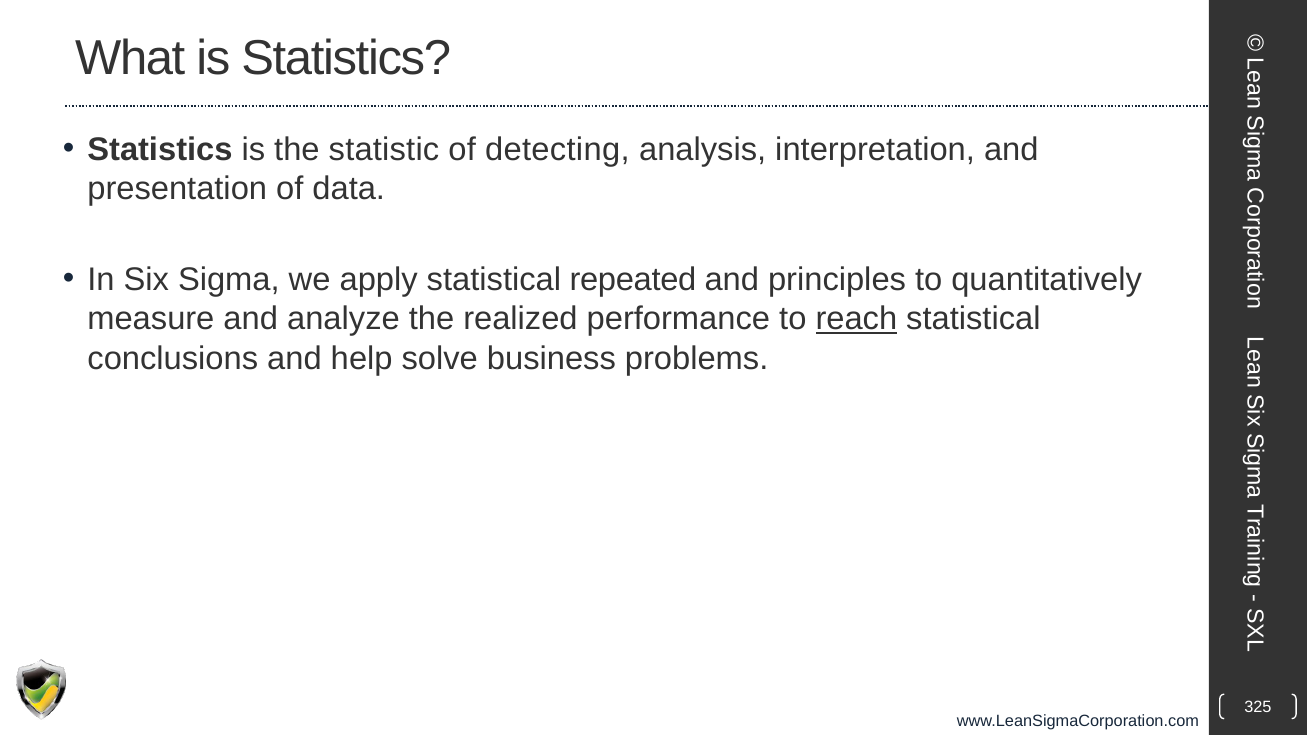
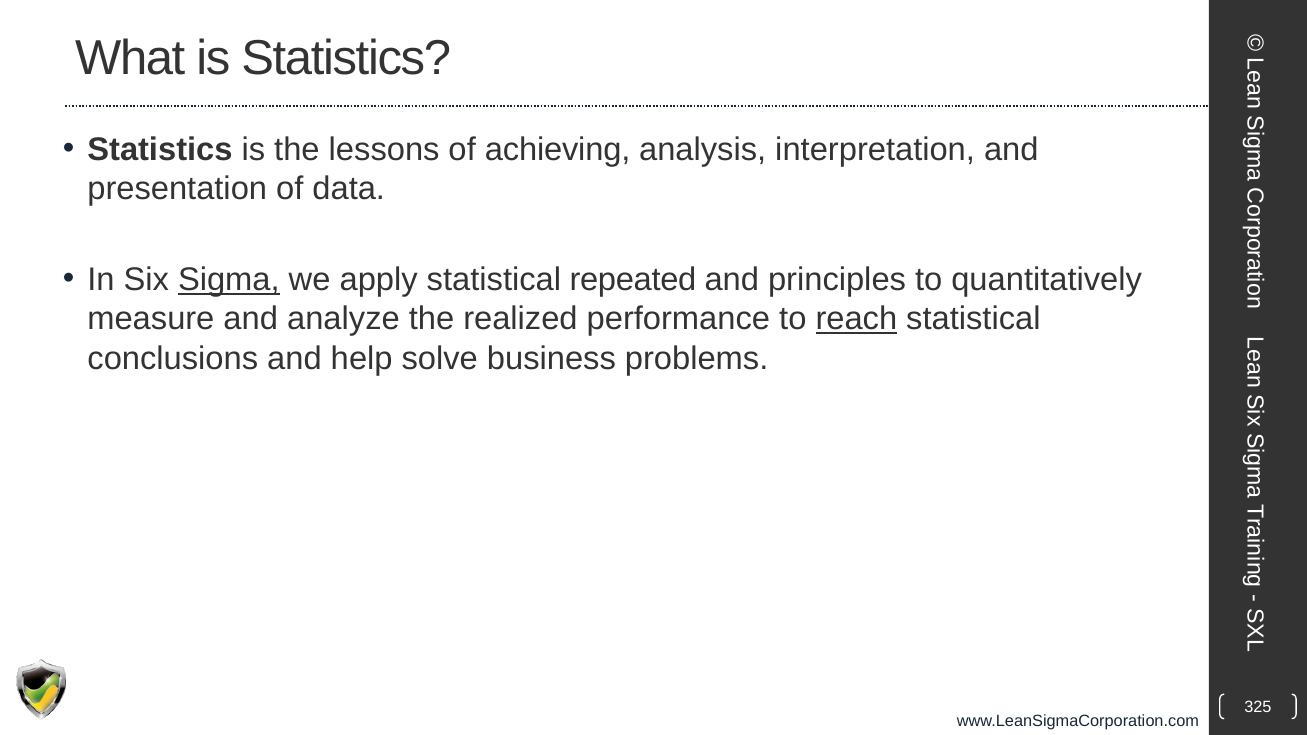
statistic: statistic -> lessons
detecting: detecting -> achieving
Sigma underline: none -> present
